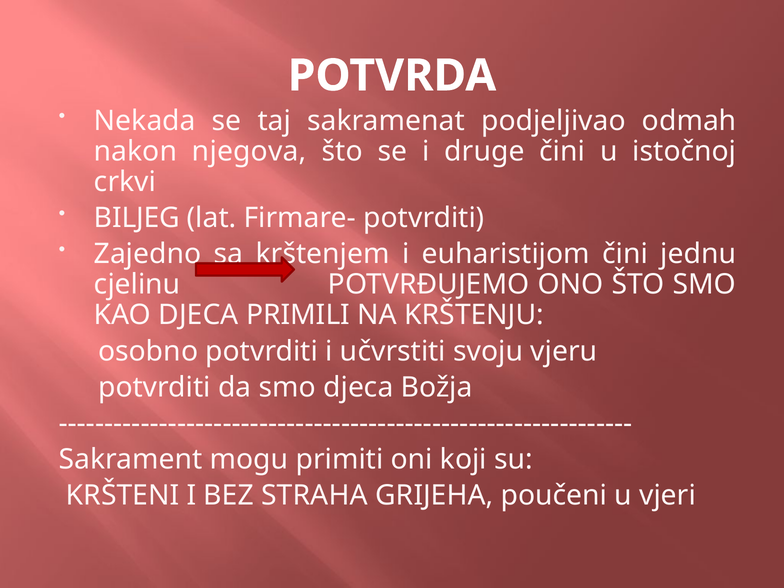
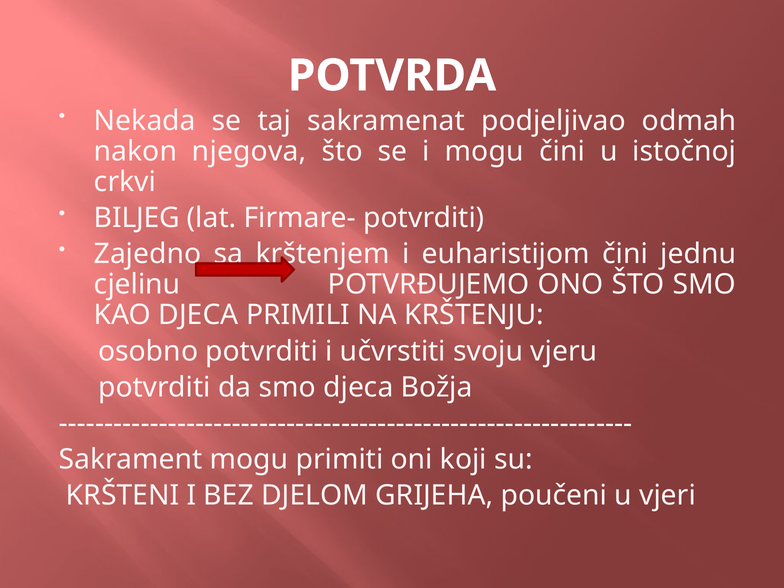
i druge: druge -> mogu
STRAHA: STRAHA -> DJELOM
